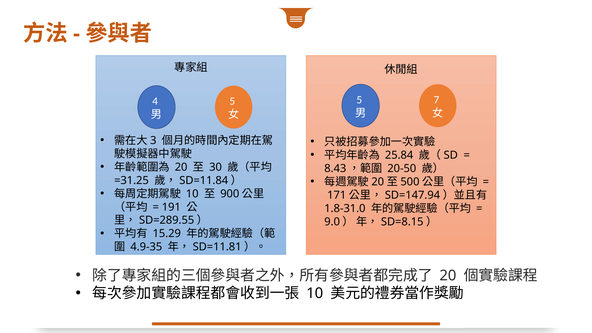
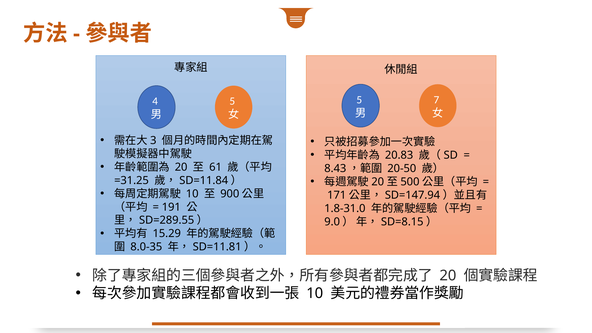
25.84: 25.84 -> 20.83
30: 30 -> 61
4.9-35: 4.9-35 -> 8.0-35
